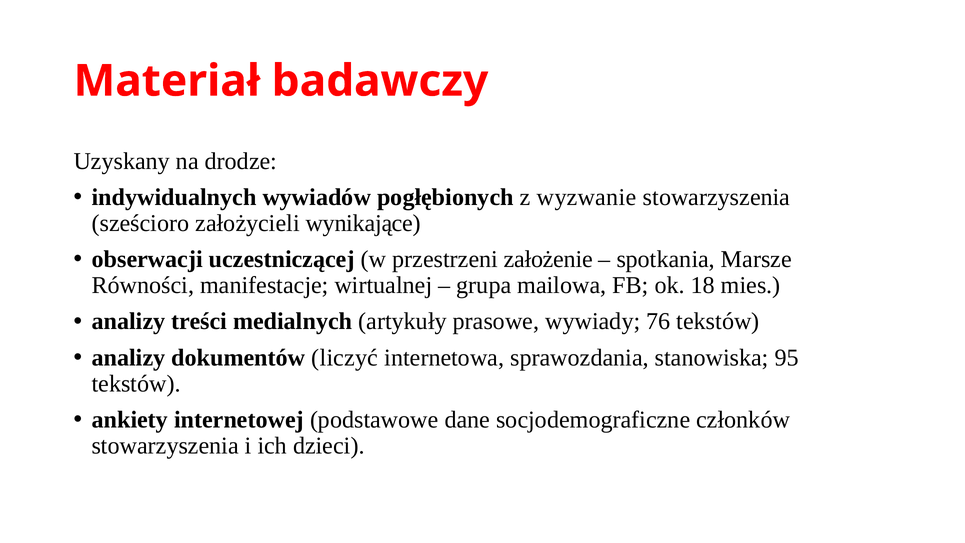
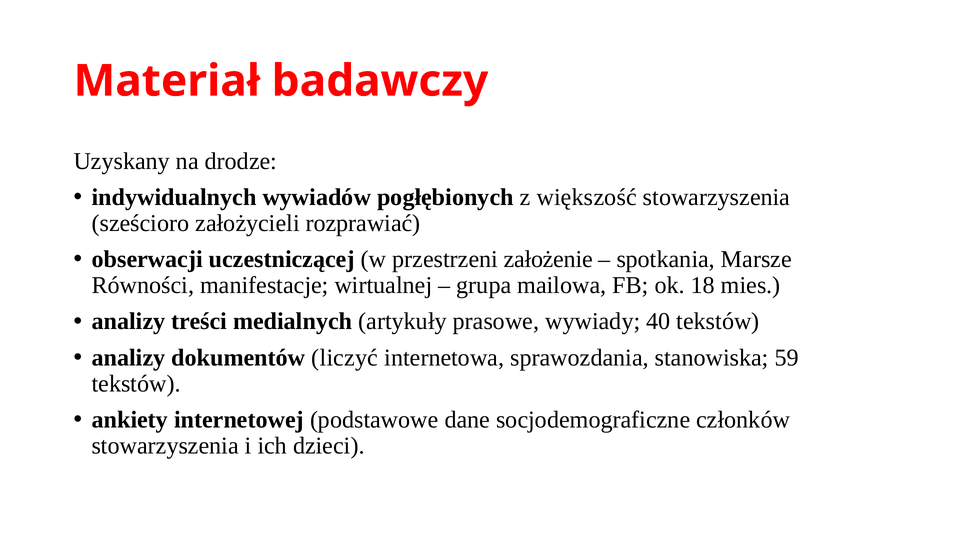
wyzwanie: wyzwanie -> większość
wynikające: wynikające -> rozprawiać
76: 76 -> 40
95: 95 -> 59
